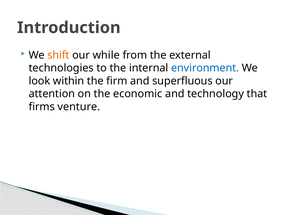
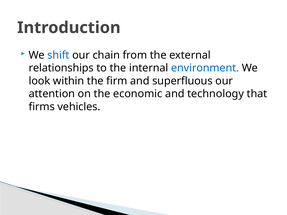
shift colour: orange -> blue
while: while -> chain
technologies: technologies -> relationships
venture: venture -> vehicles
